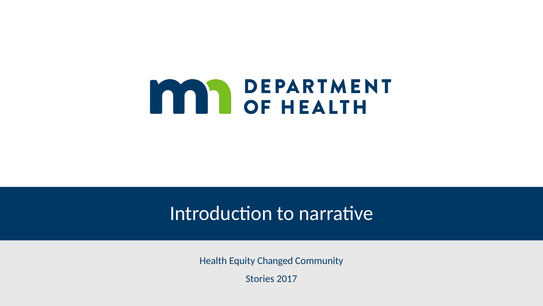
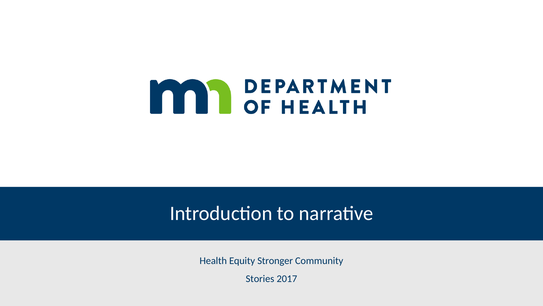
Changed: Changed -> Stronger
